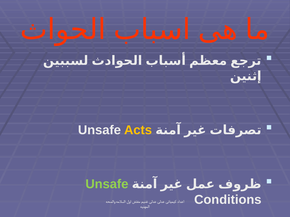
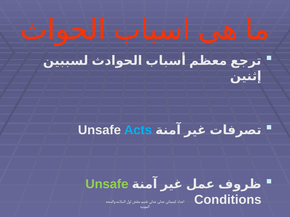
Acts colour: yellow -> light blue
